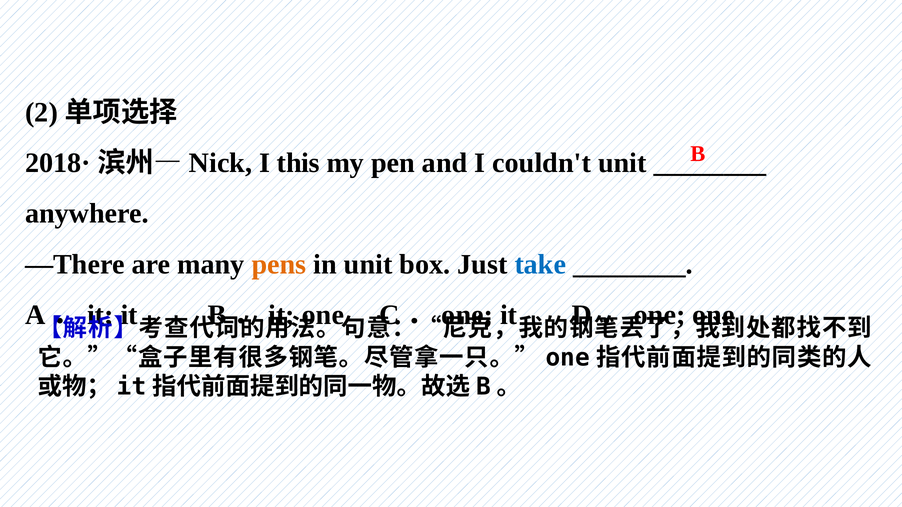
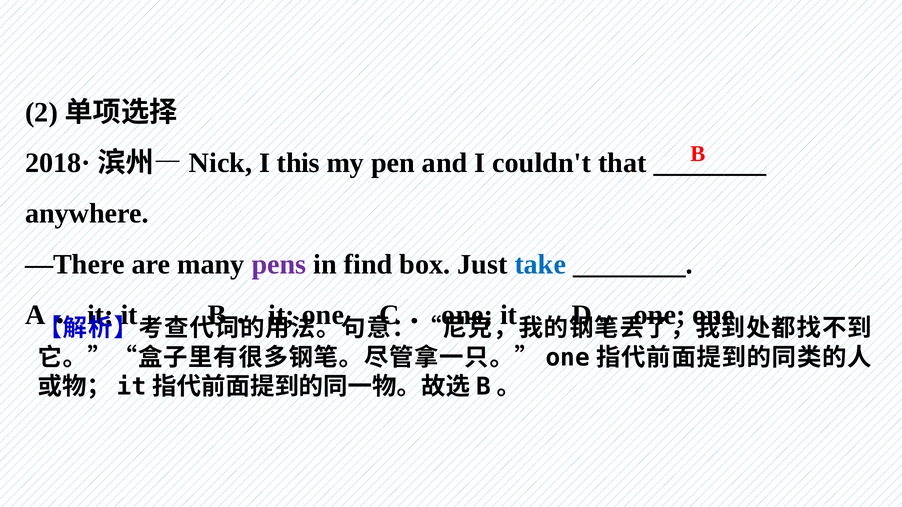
couldn't unit: unit -> that
pens colour: orange -> purple
in unit: unit -> find
